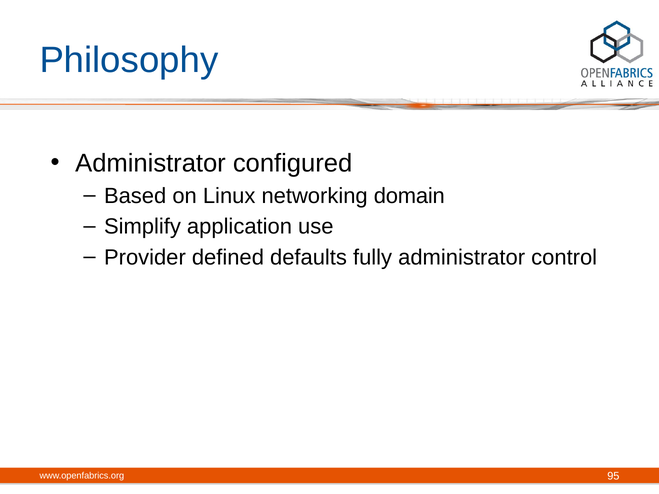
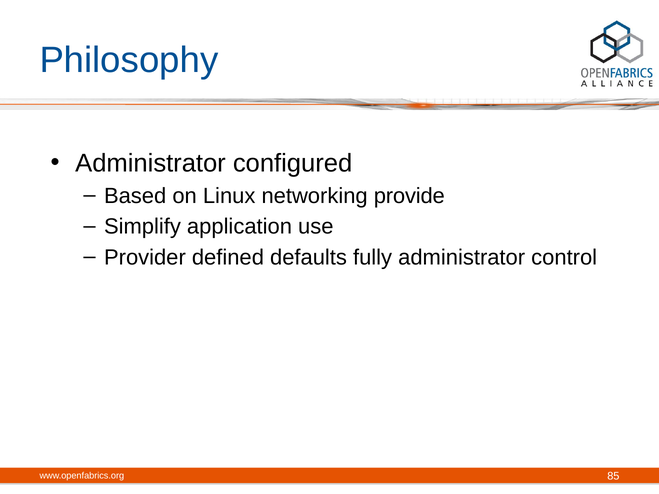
domain: domain -> provide
95: 95 -> 85
